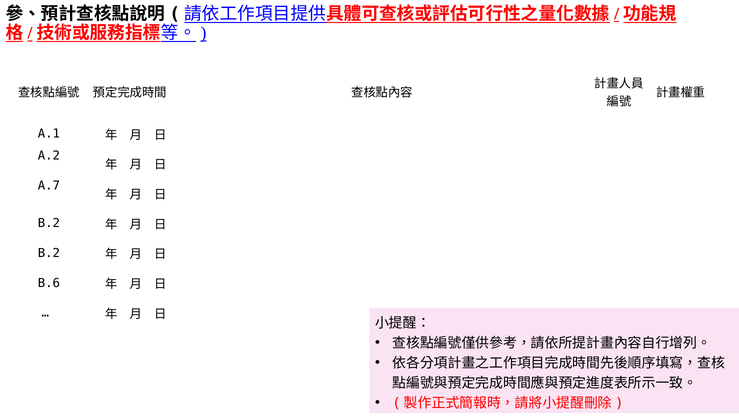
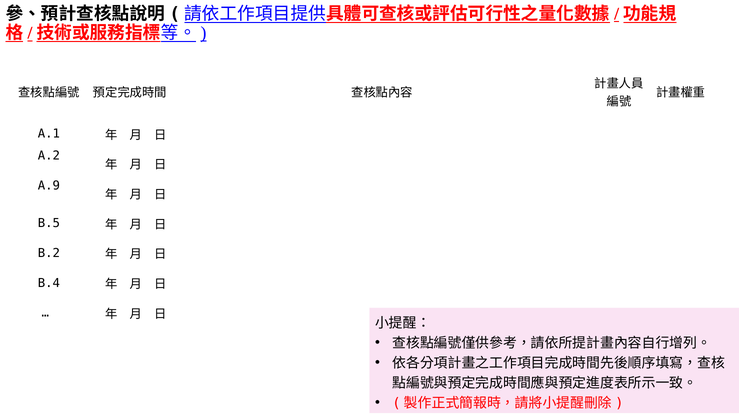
A.7: A.7 -> A.9
B.2 at (49, 223): B.2 -> B.5
B.6: B.6 -> B.4
